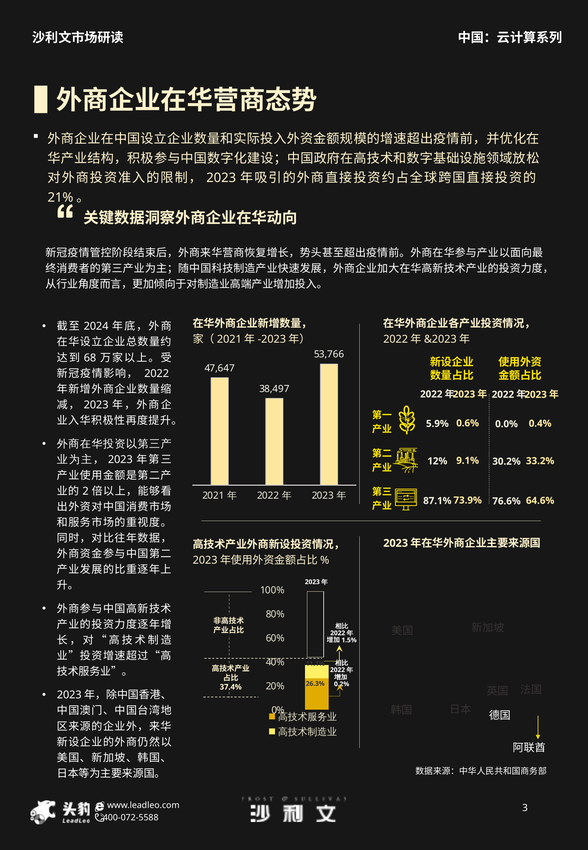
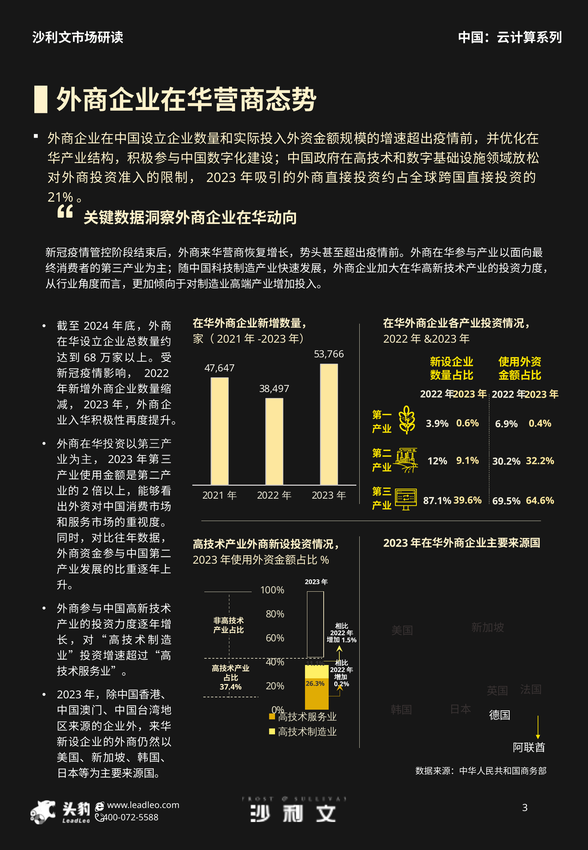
5.9%: 5.9% -> 3.9%
0.0%: 0.0% -> 6.9%
33.2%: 33.2% -> 32.2%
73.9%: 73.9% -> 39.6%
76.6%: 76.6% -> 69.5%
